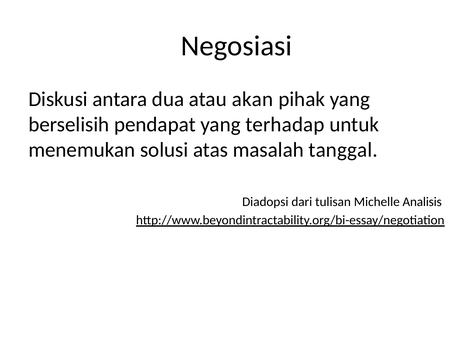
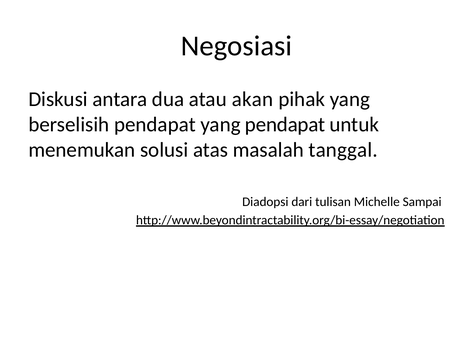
yang terhadap: terhadap -> pendapat
Analisis: Analisis -> Sampai
